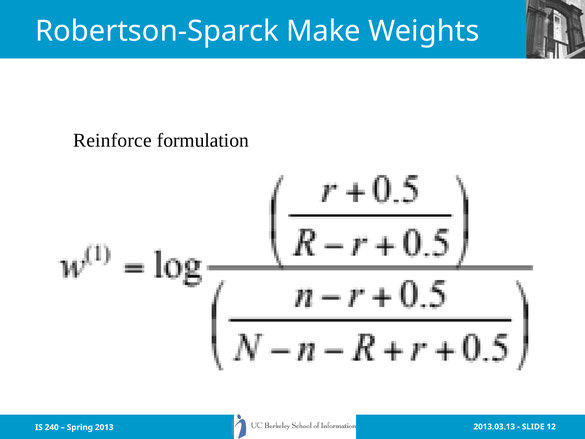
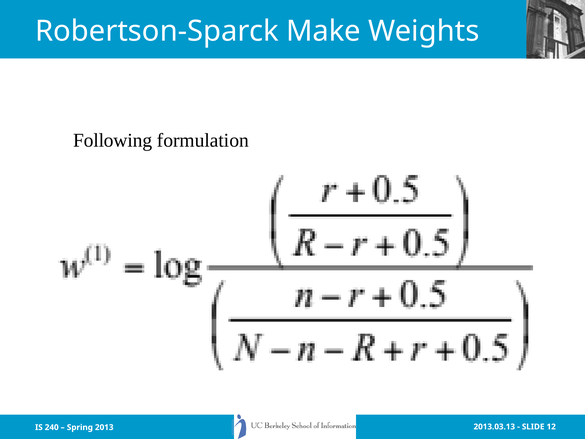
Reinforce: Reinforce -> Following
